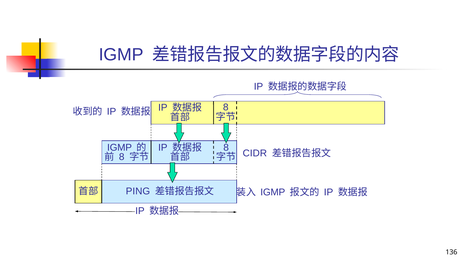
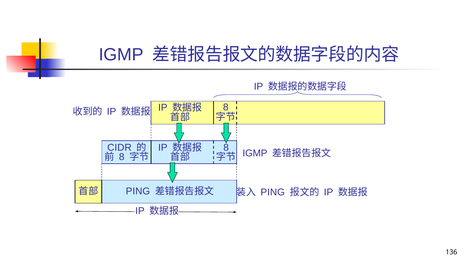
IGMP at (120, 148): IGMP -> CIDR
CIDR at (255, 153): CIDR -> IGMP
IGMP at (273, 192): IGMP -> PING
